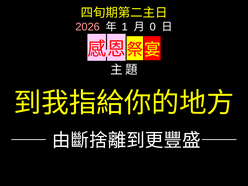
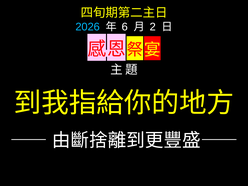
2026 colour: pink -> light blue
1: 1 -> 6
0: 0 -> 2
